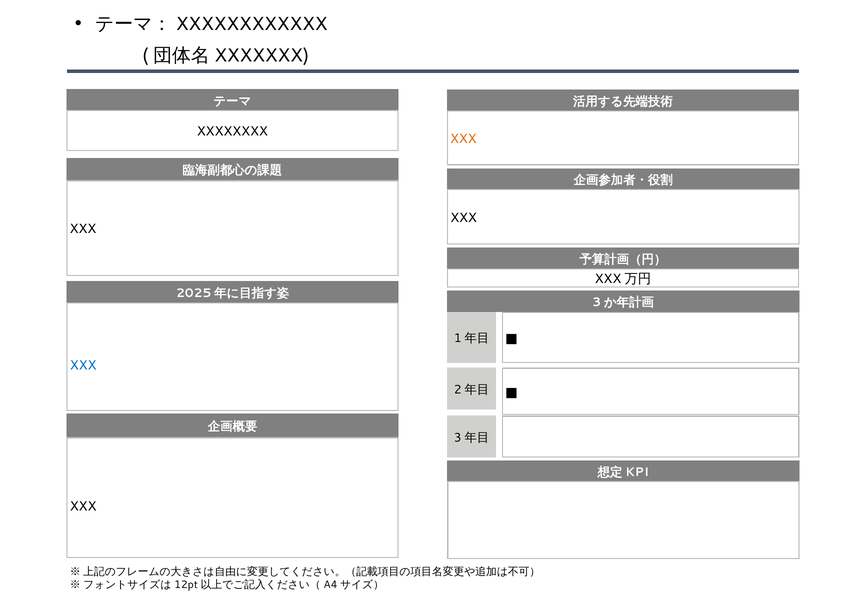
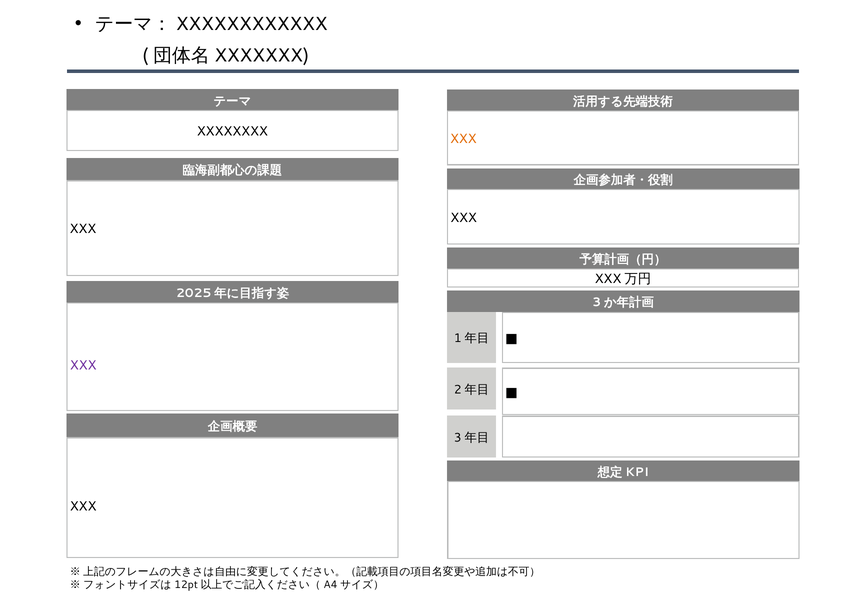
XXX at (83, 365) colour: blue -> purple
